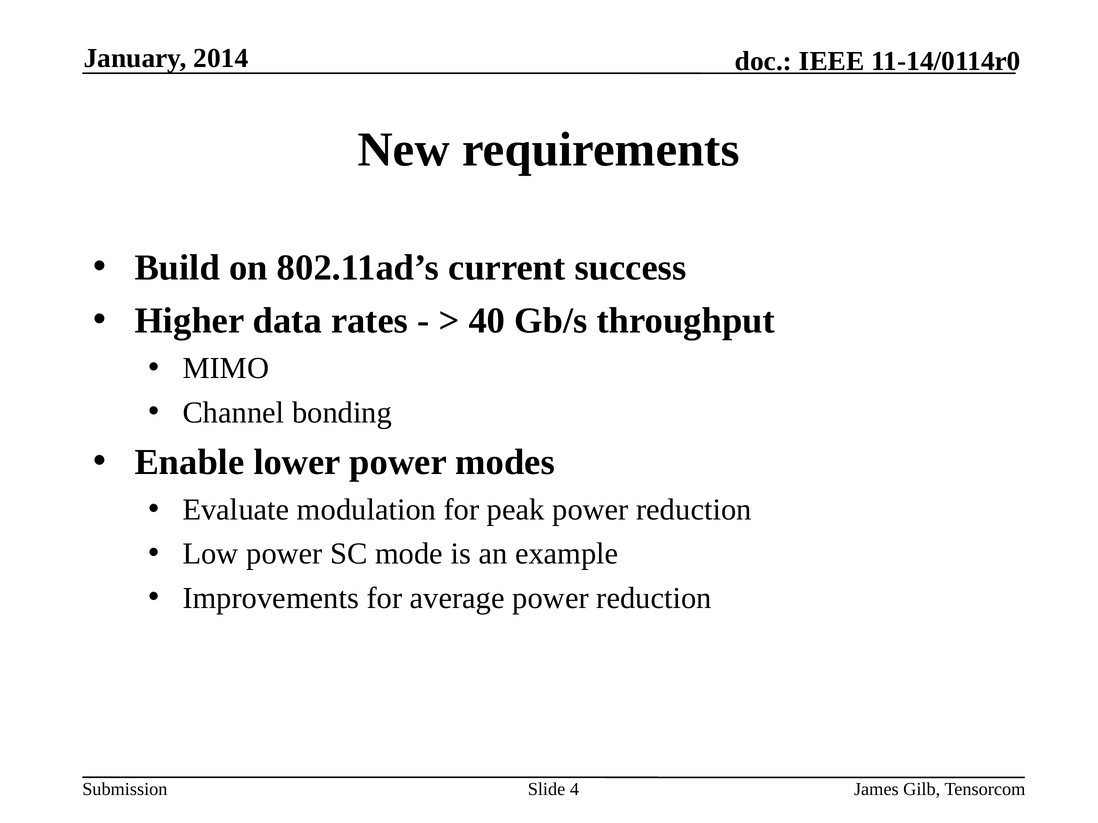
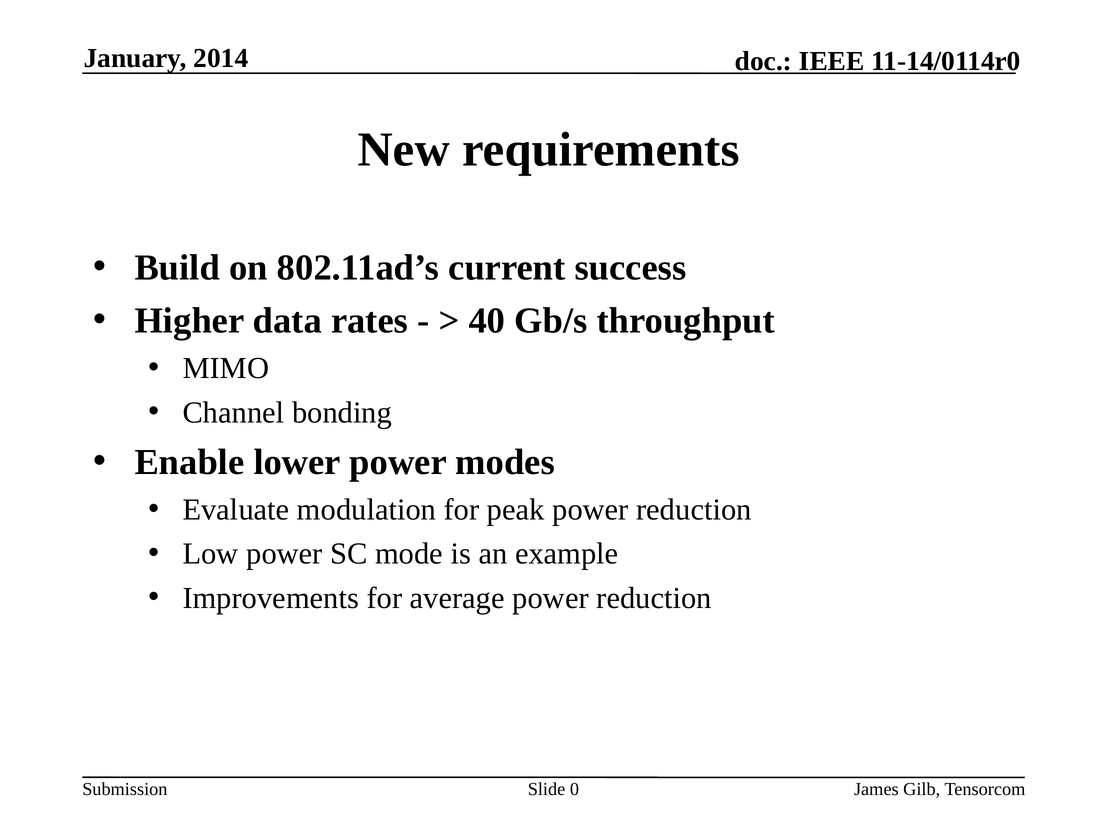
4: 4 -> 0
